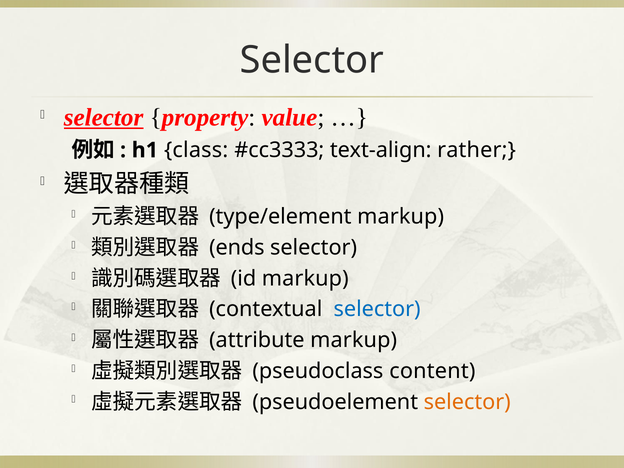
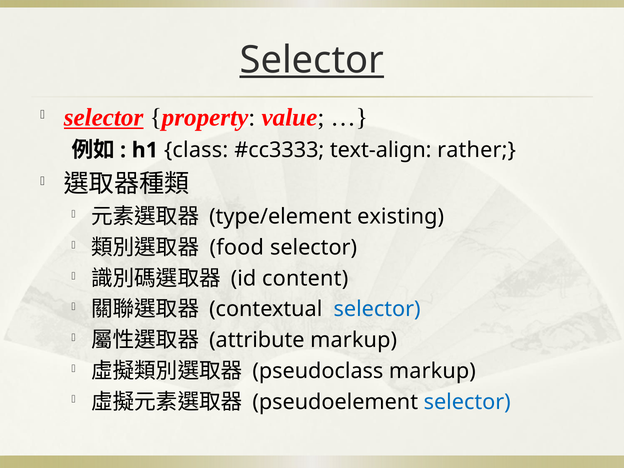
Selector at (312, 60) underline: none -> present
type/element markup: markup -> existing
ends: ends -> food
id markup: markup -> content
pseudoclass content: content -> markup
selector at (467, 402) colour: orange -> blue
